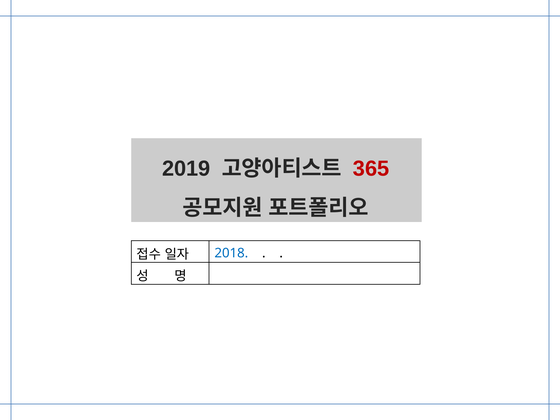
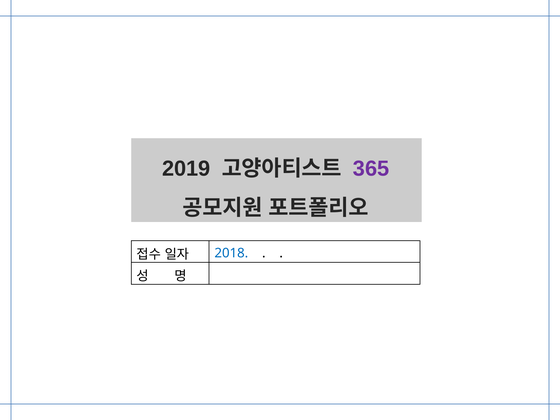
365 colour: red -> purple
